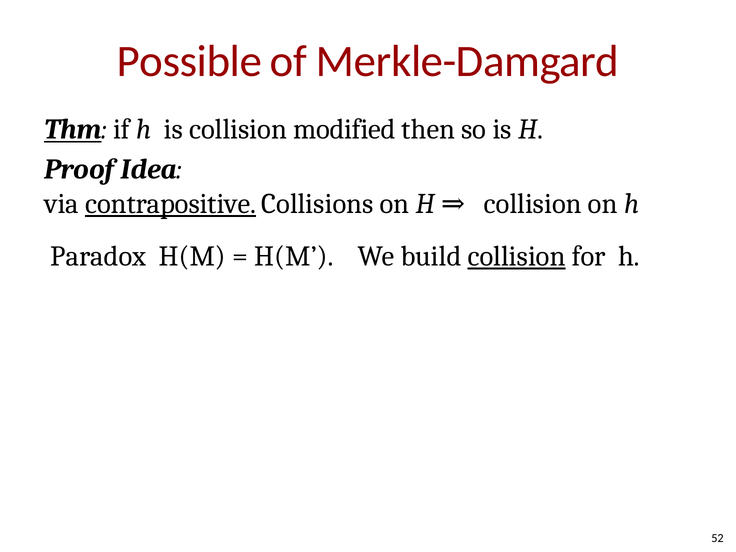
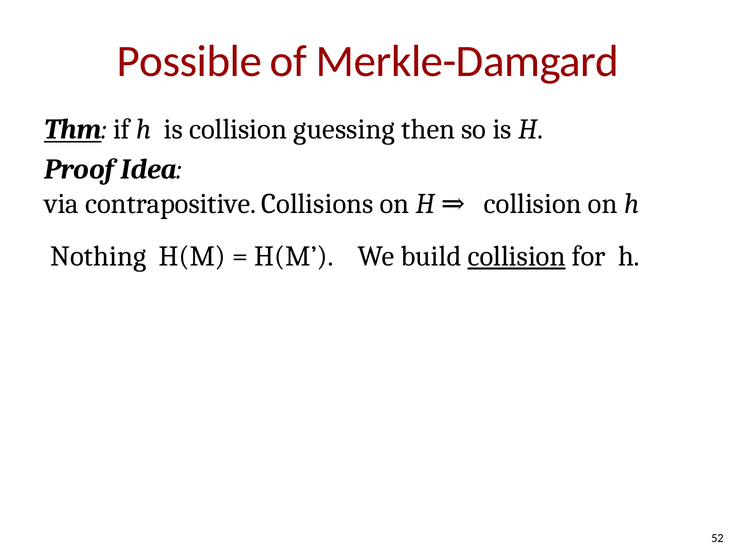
modified: modified -> guessing
contrapositive underline: present -> none
Paradox: Paradox -> Nothing
